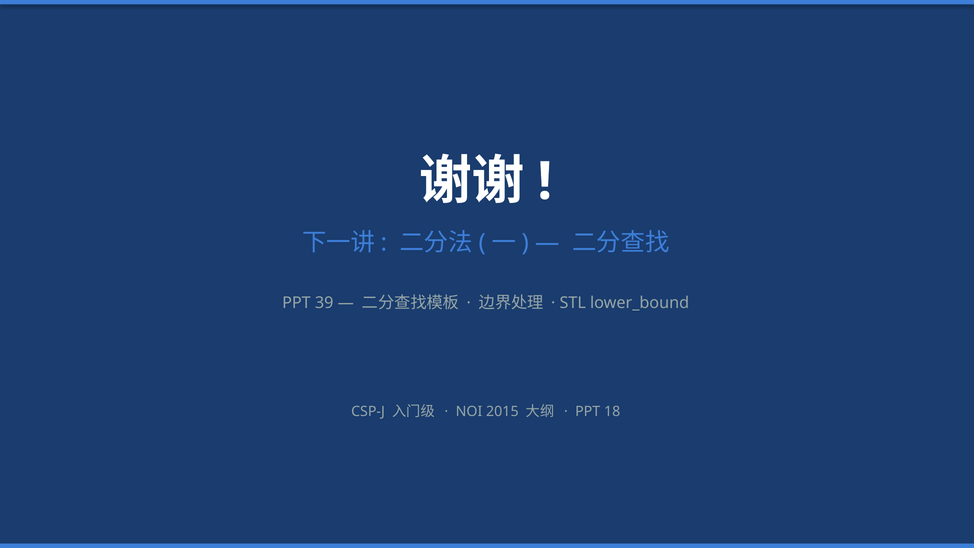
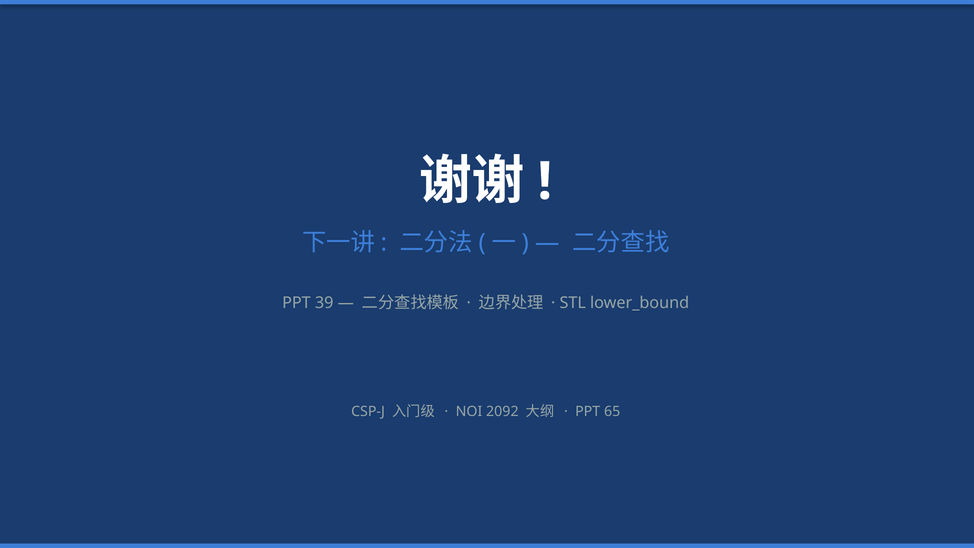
2015: 2015 -> 2092
18: 18 -> 65
